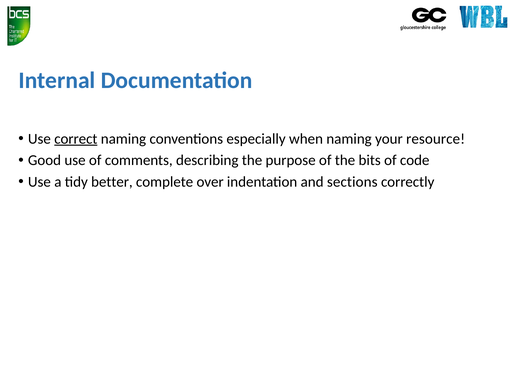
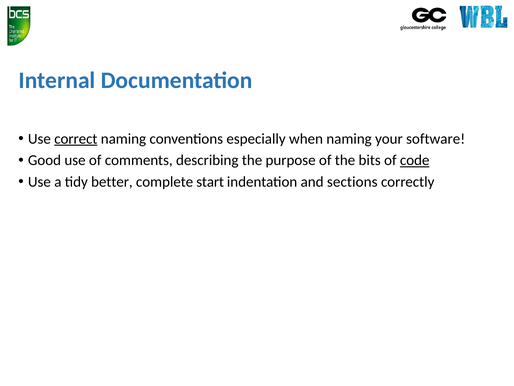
resource: resource -> software
code underline: none -> present
over: over -> start
